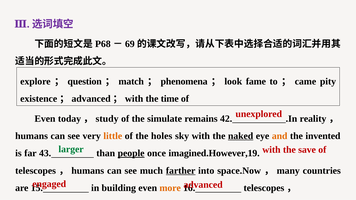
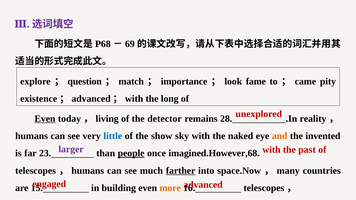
phenomena: phenomena -> importance
time: time -> long
Even at (45, 119) underline: none -> present
study: study -> living
simulate: simulate -> detector
42: 42 -> 28
little colour: orange -> blue
holes: holes -> show
naked underline: present -> none
larger colour: green -> purple
save: save -> past
43: 43 -> 23
imagined.However,19: imagined.However,19 -> imagined.However,68
